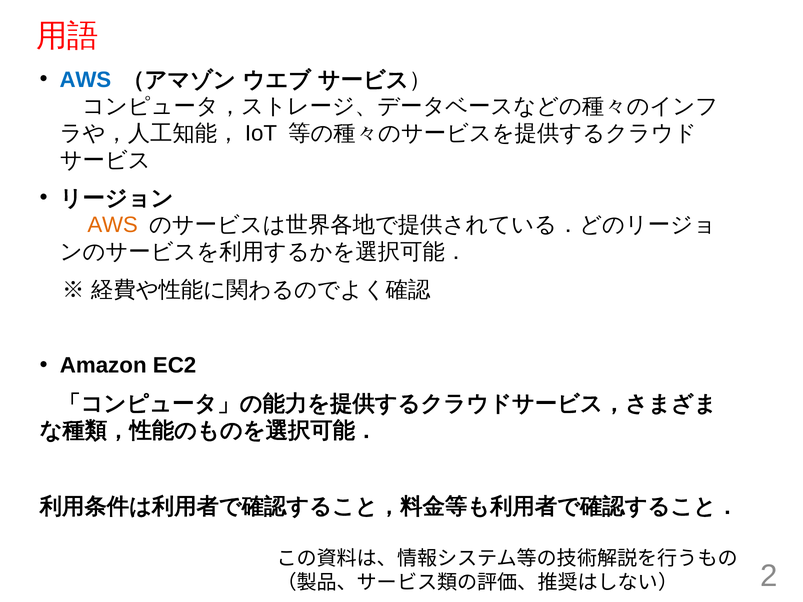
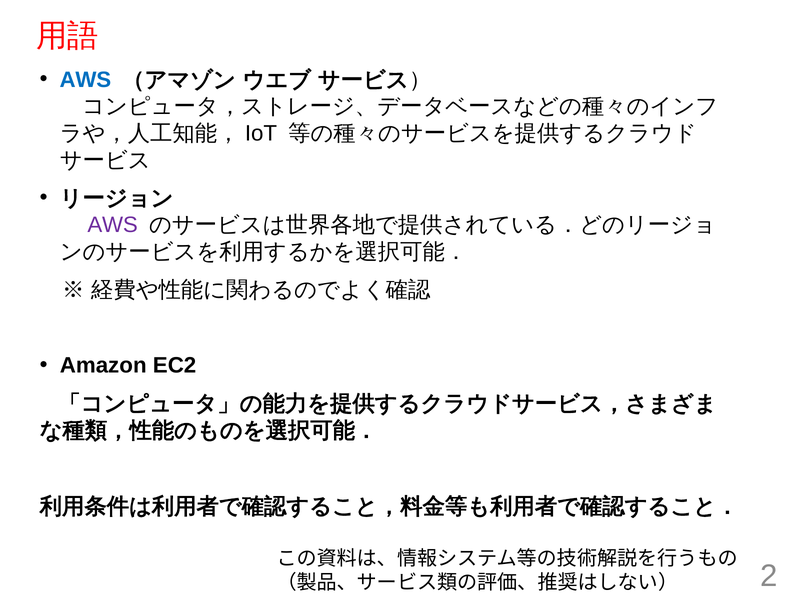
AWS at (113, 225) colour: orange -> purple
